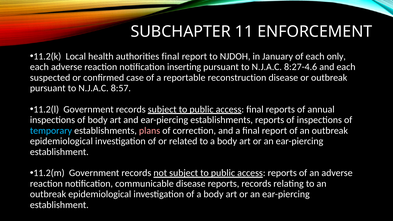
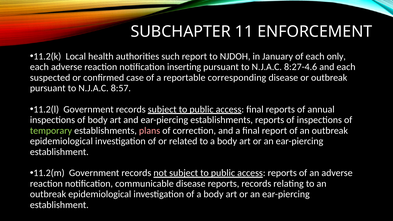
authorities final: final -> such
reconstruction: reconstruction -> corresponding
temporary colour: light blue -> light green
